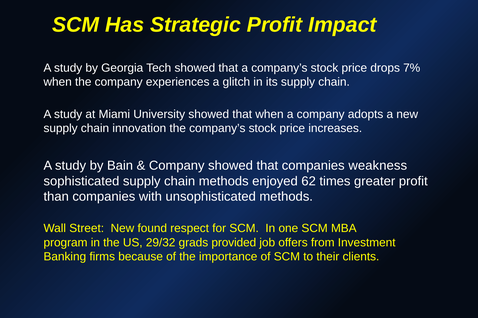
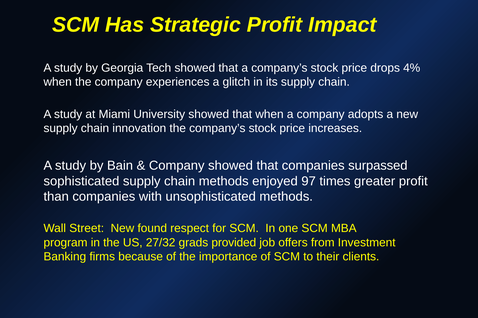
7%: 7% -> 4%
weakness: weakness -> surpassed
62: 62 -> 97
29/32: 29/32 -> 27/32
